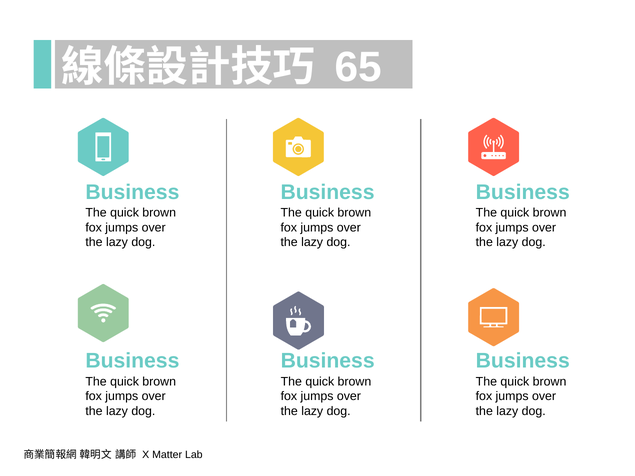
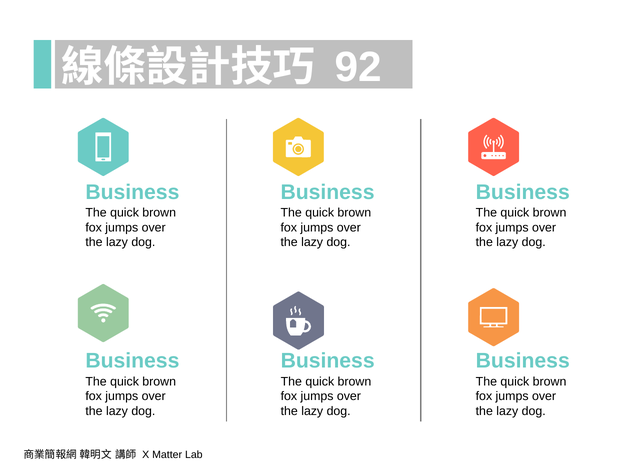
65: 65 -> 92
